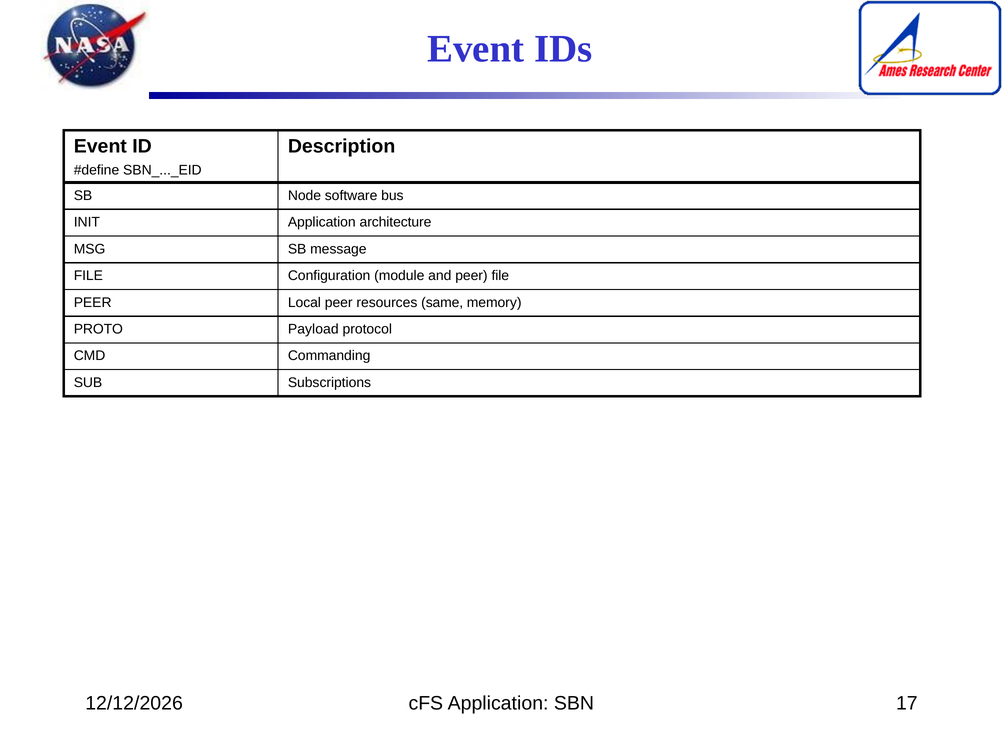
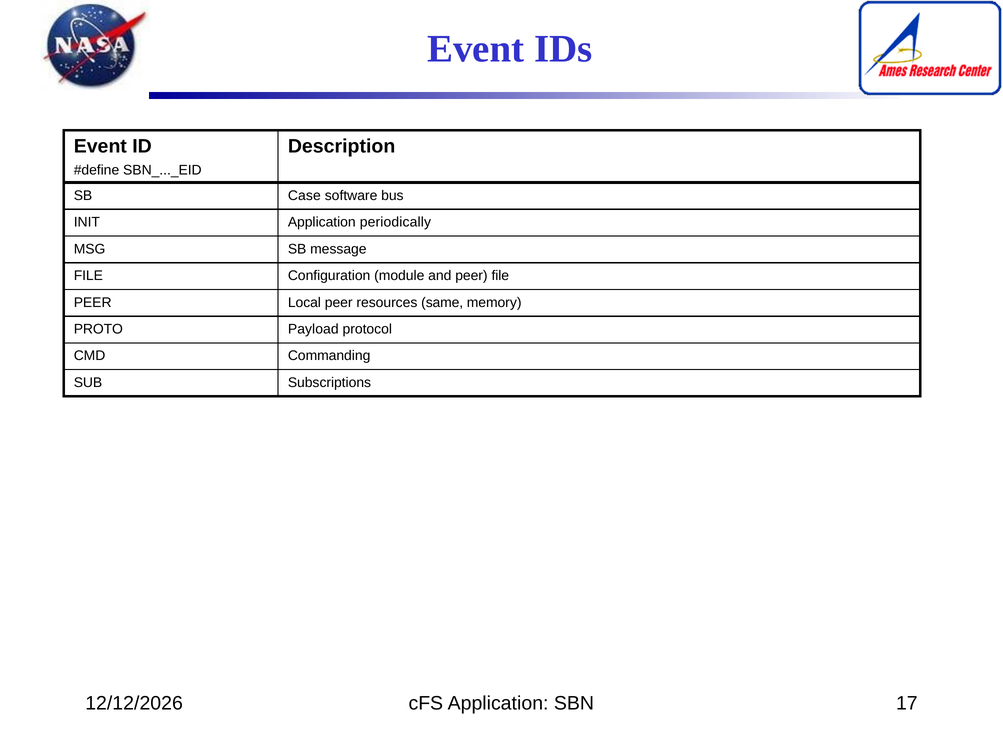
Node: Node -> Case
architecture: architecture -> periodically
